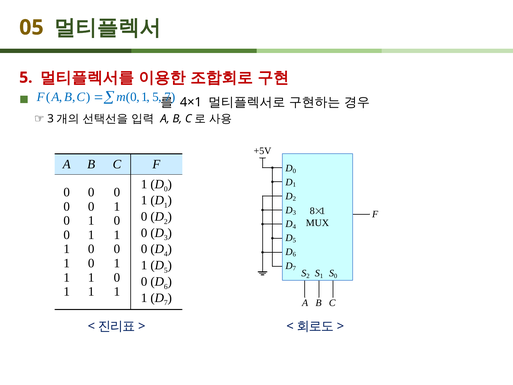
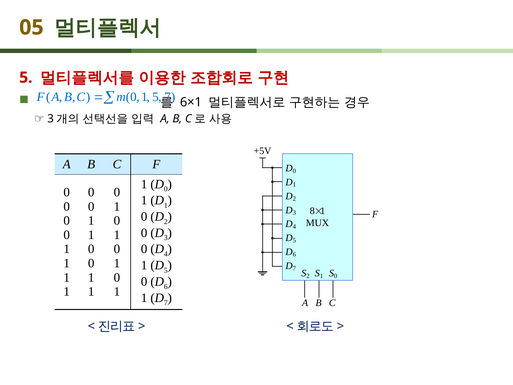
4×1: 4×1 -> 6×1
